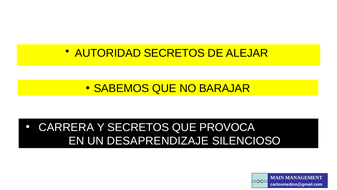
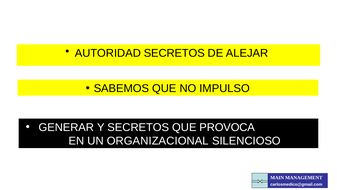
BARAJAR: BARAJAR -> IMPULSO
CARRERA: CARRERA -> GENERAR
DESAPRENDIZAJE: DESAPRENDIZAJE -> ORGANIZACIONAL
